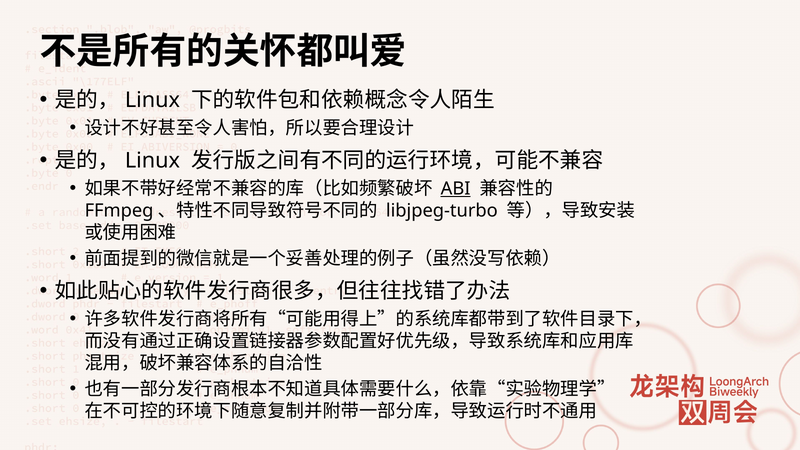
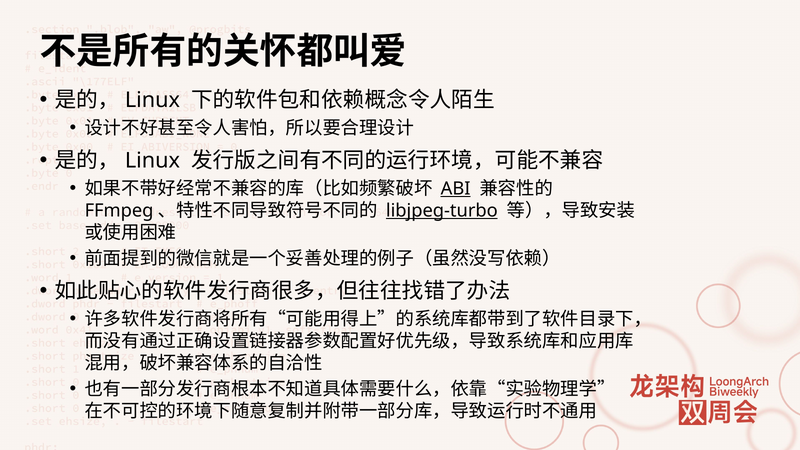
libjpeg-turbo underline: none -> present
